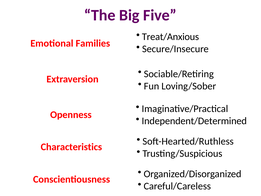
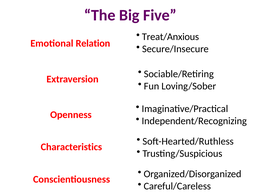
Families: Families -> Relation
Independent/Determined: Independent/Determined -> Independent/Recognizing
